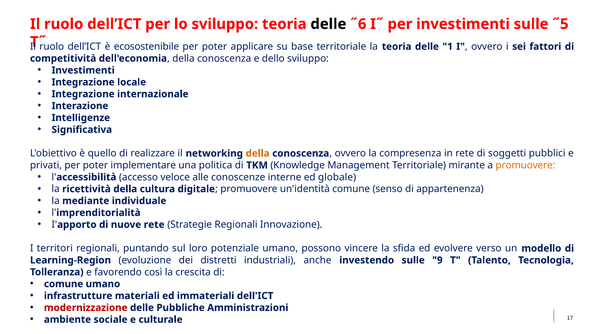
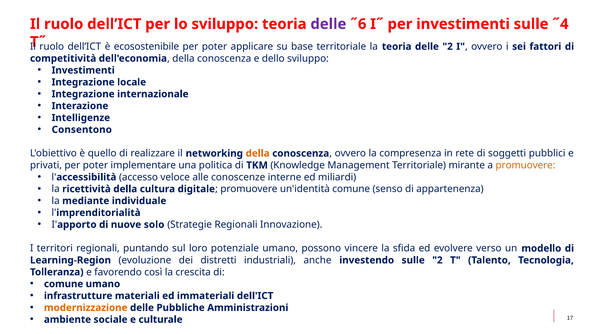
delle at (328, 24) colour: black -> purple
˝5: ˝5 -> ˝4
delle 1: 1 -> 2
Significativa: Significativa -> Consentono
globale: globale -> miliardi
nuove rete: rete -> solo
sulle 9: 9 -> 2
modernizzazione colour: red -> orange
